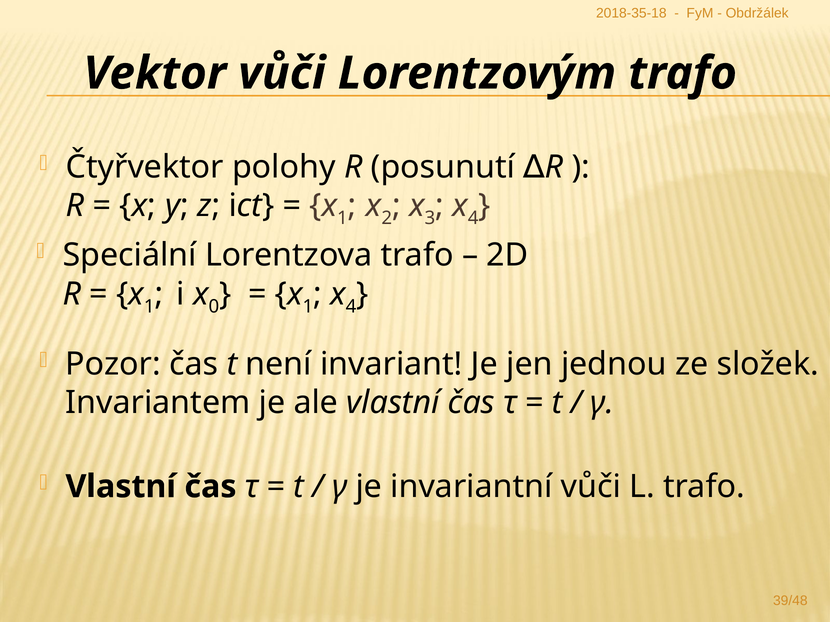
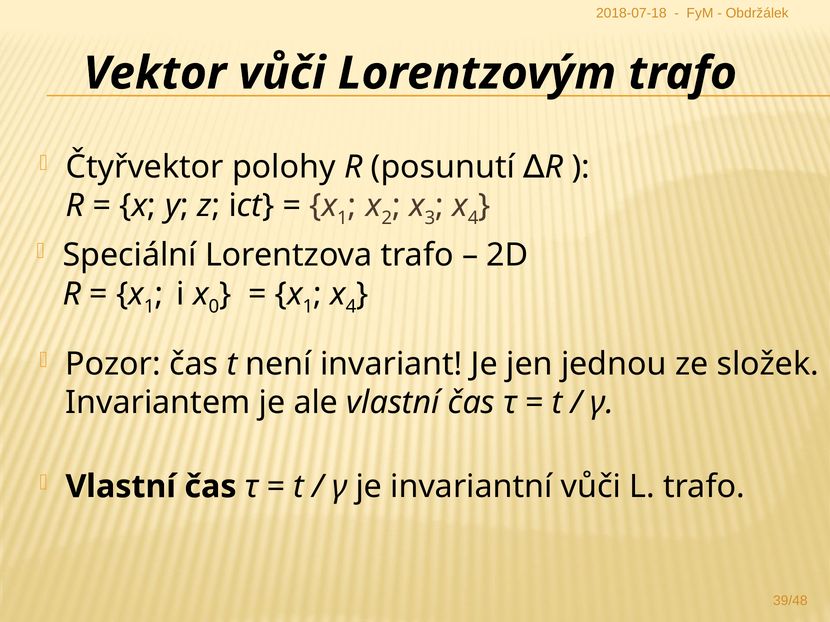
2018-35-18: 2018-35-18 -> 2018-07-18
